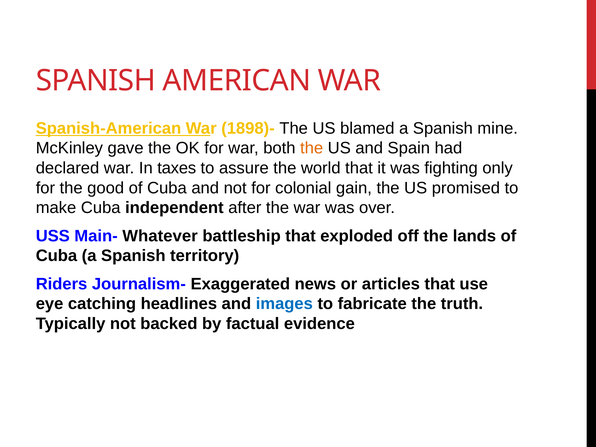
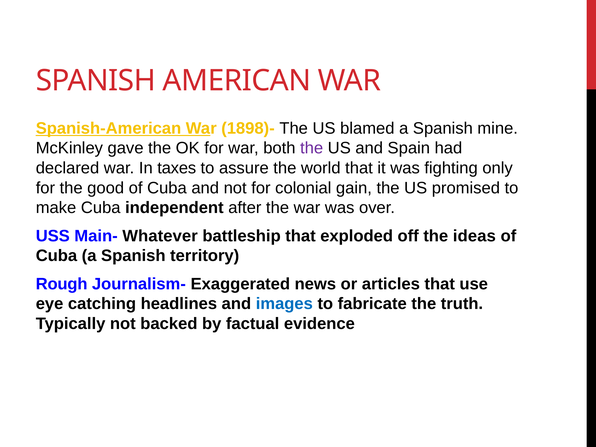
the at (312, 148) colour: orange -> purple
lands: lands -> ideas
Riders: Riders -> Rough
